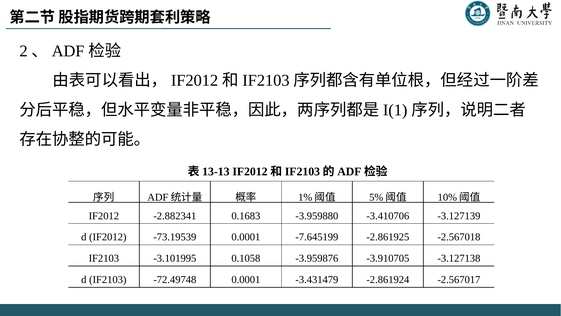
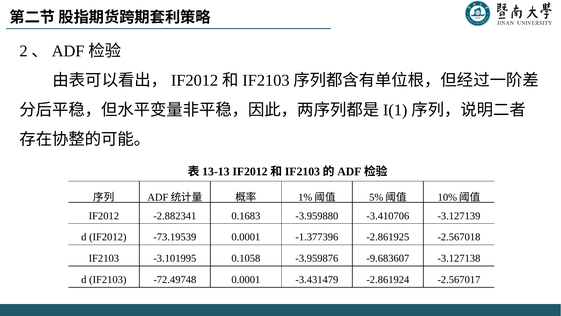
-7.645199: -7.645199 -> -1.377396
-3.910705: -3.910705 -> -9.683607
